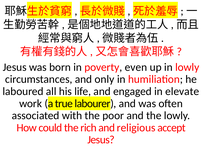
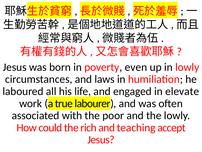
only: only -> laws
religious: religious -> teaching
